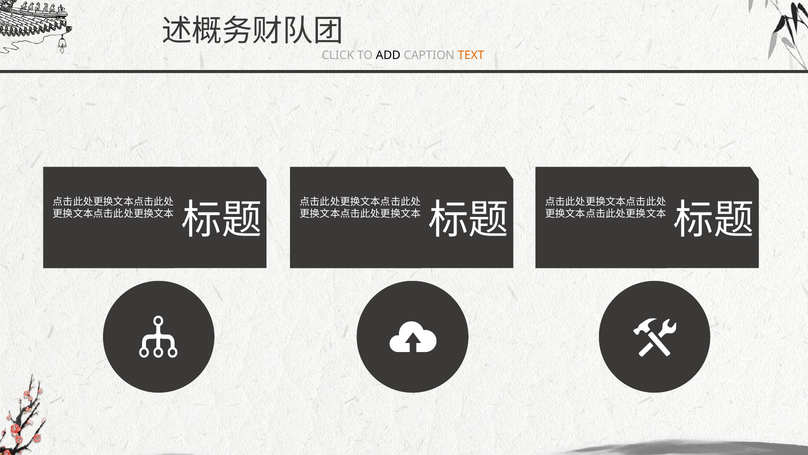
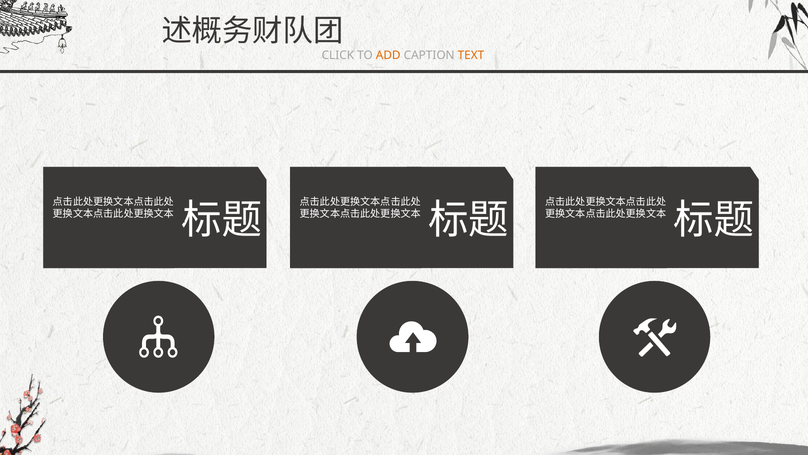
ADD colour: black -> orange
